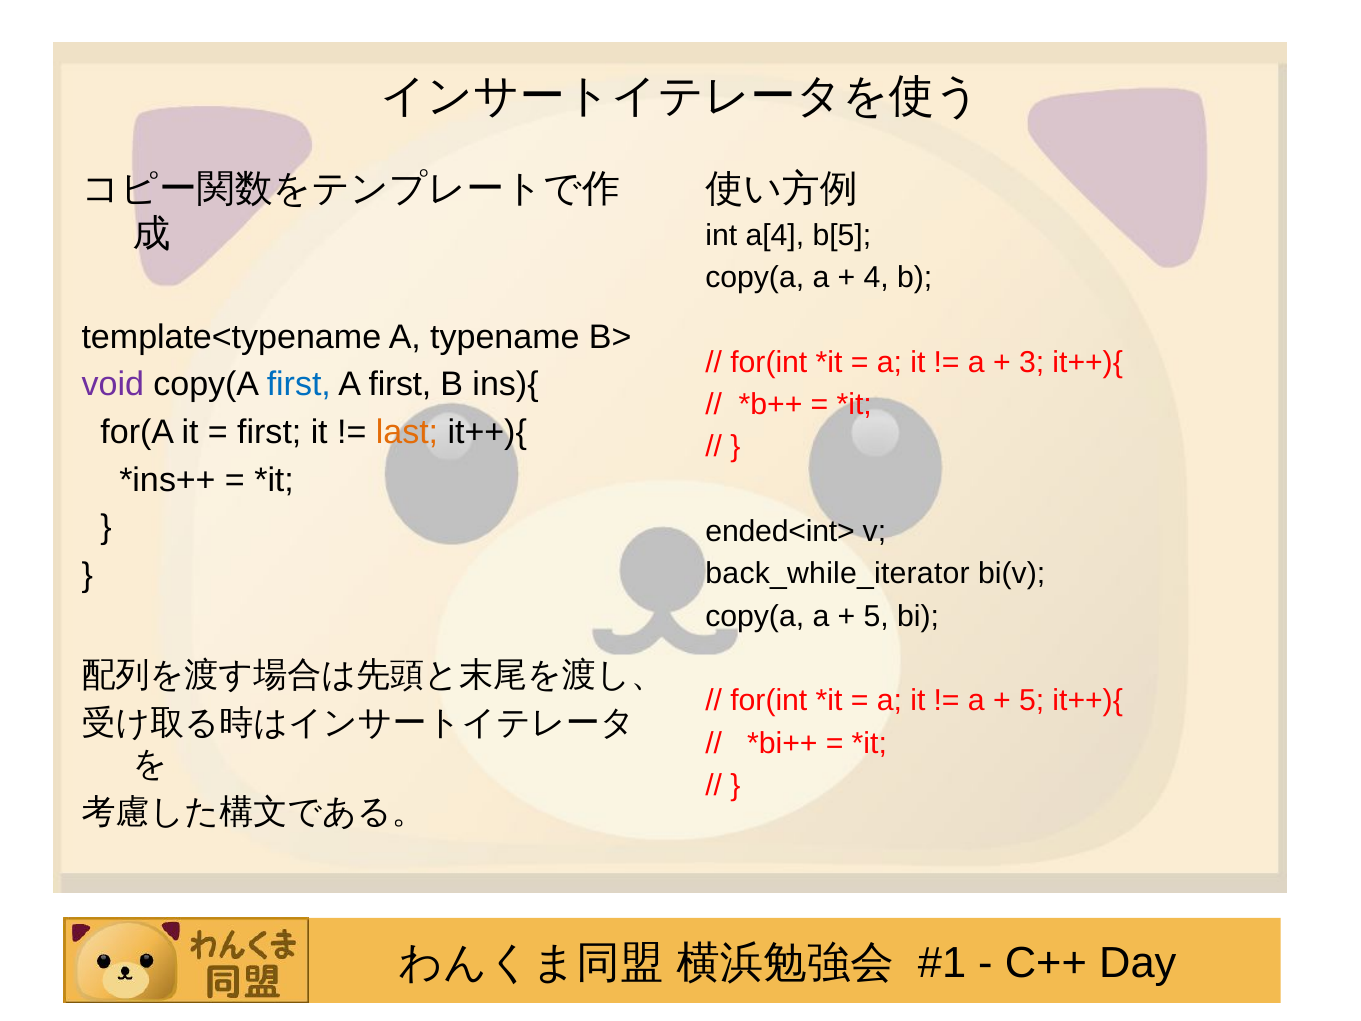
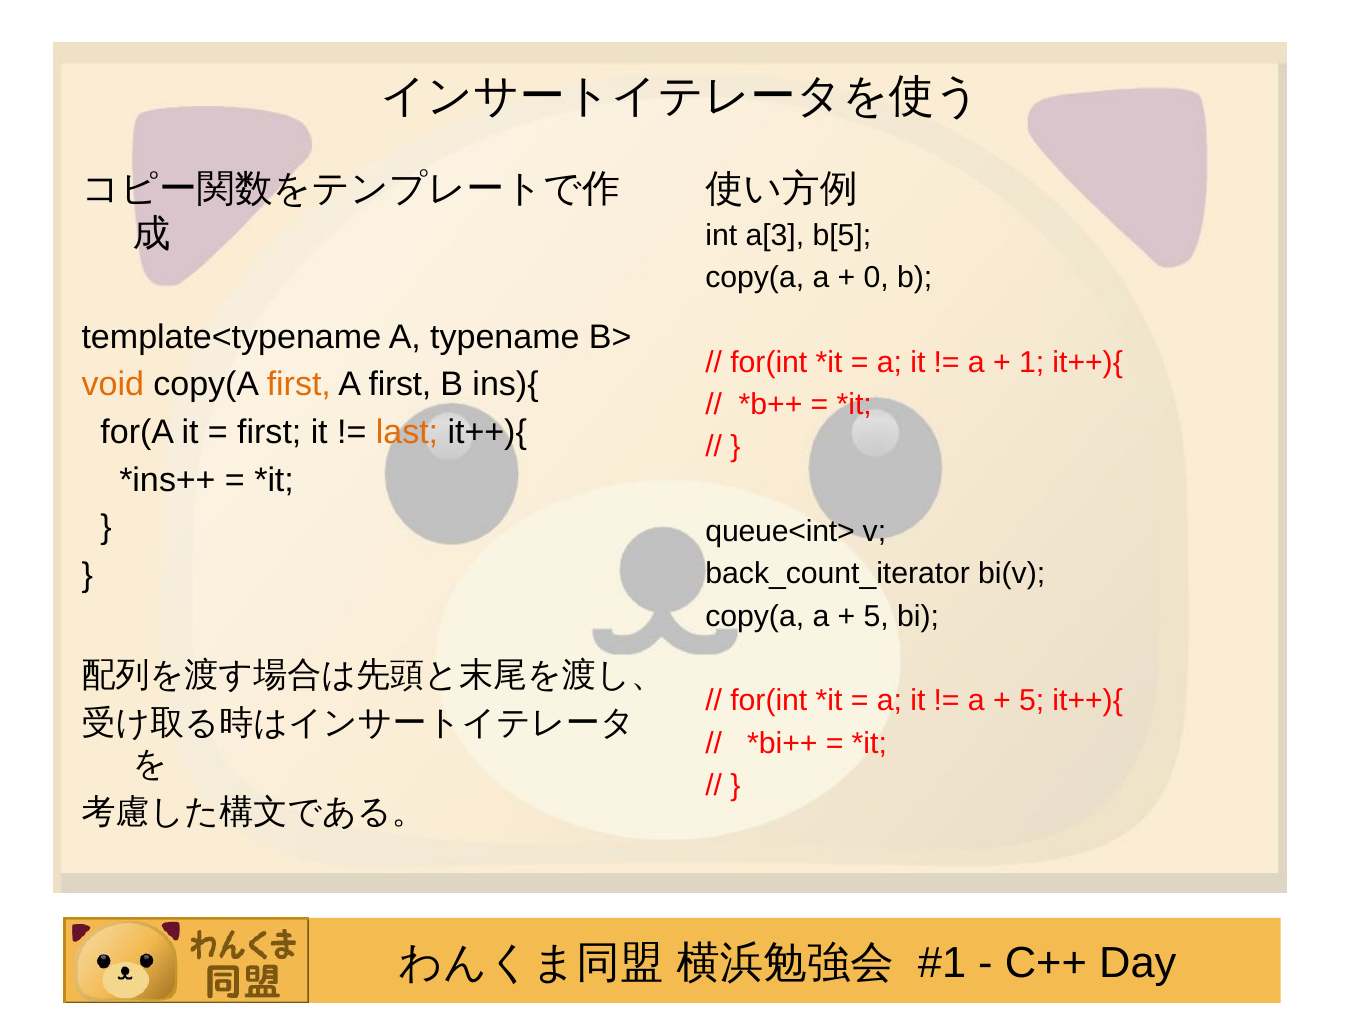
a[4: a[4 -> a[3
4: 4 -> 0
3: 3 -> 1
void colour: purple -> orange
first at (299, 384) colour: blue -> orange
ended<int>: ended<int> -> queue<int>
back_while_iterator: back_while_iterator -> back_count_iterator
